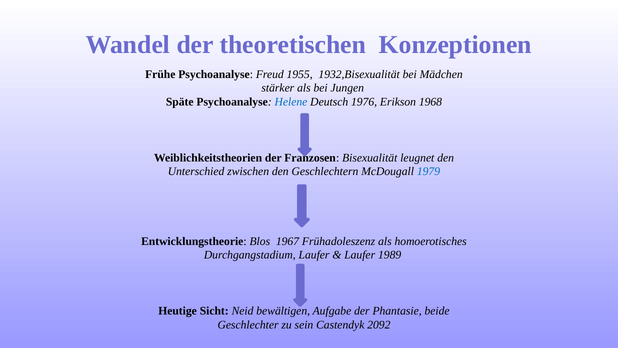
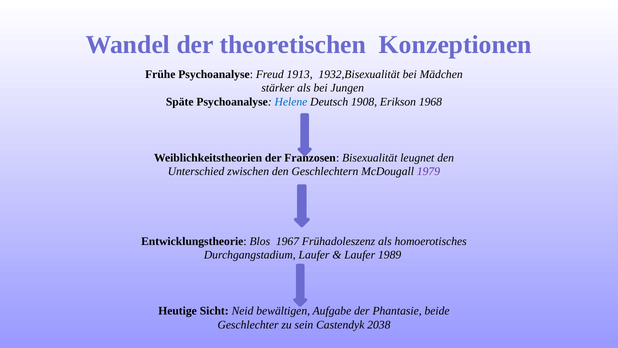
1955: 1955 -> 1913
1976: 1976 -> 1908
1979 colour: blue -> purple
2092: 2092 -> 2038
